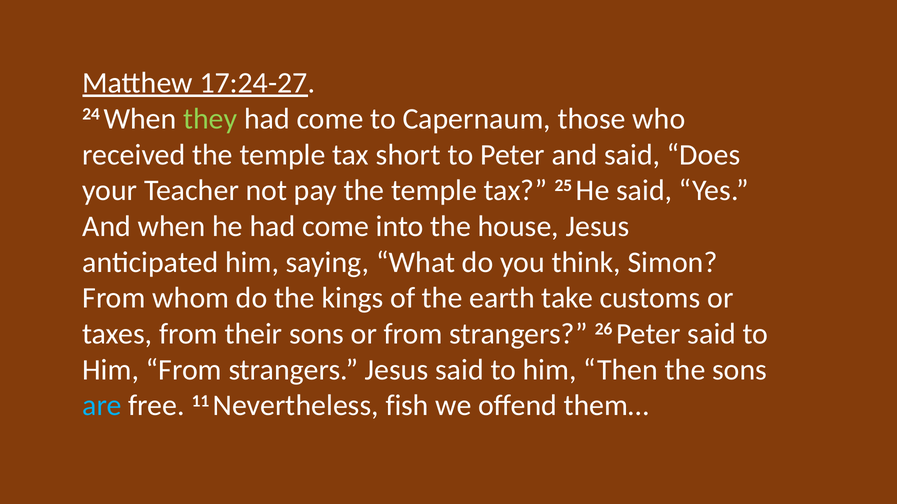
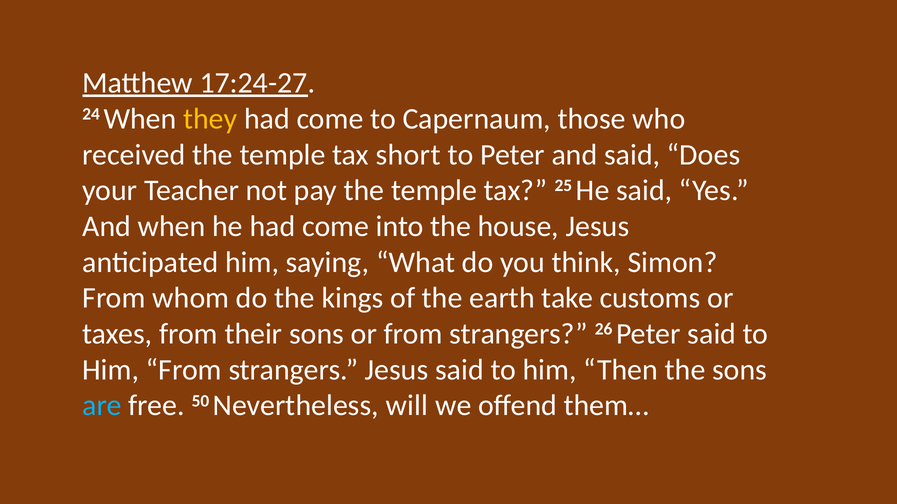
they colour: light green -> yellow
11: 11 -> 50
fish: fish -> will
